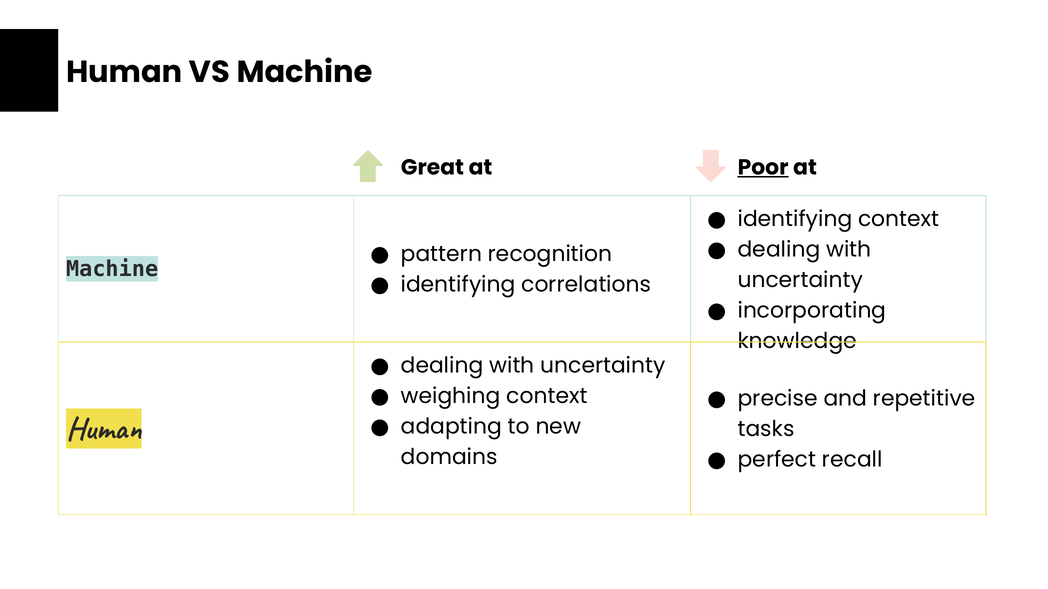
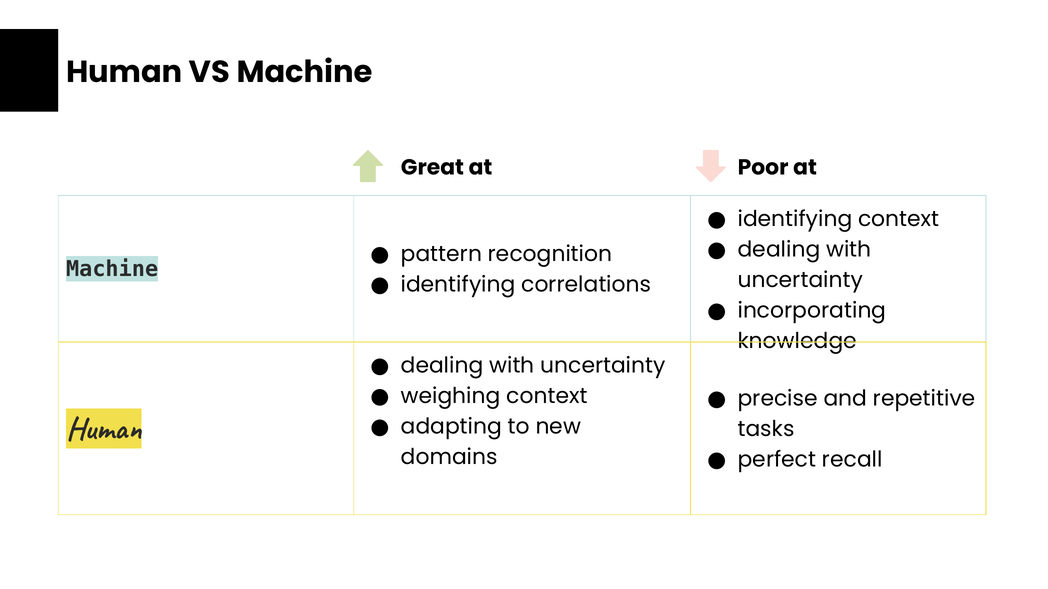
Poor underline: present -> none
